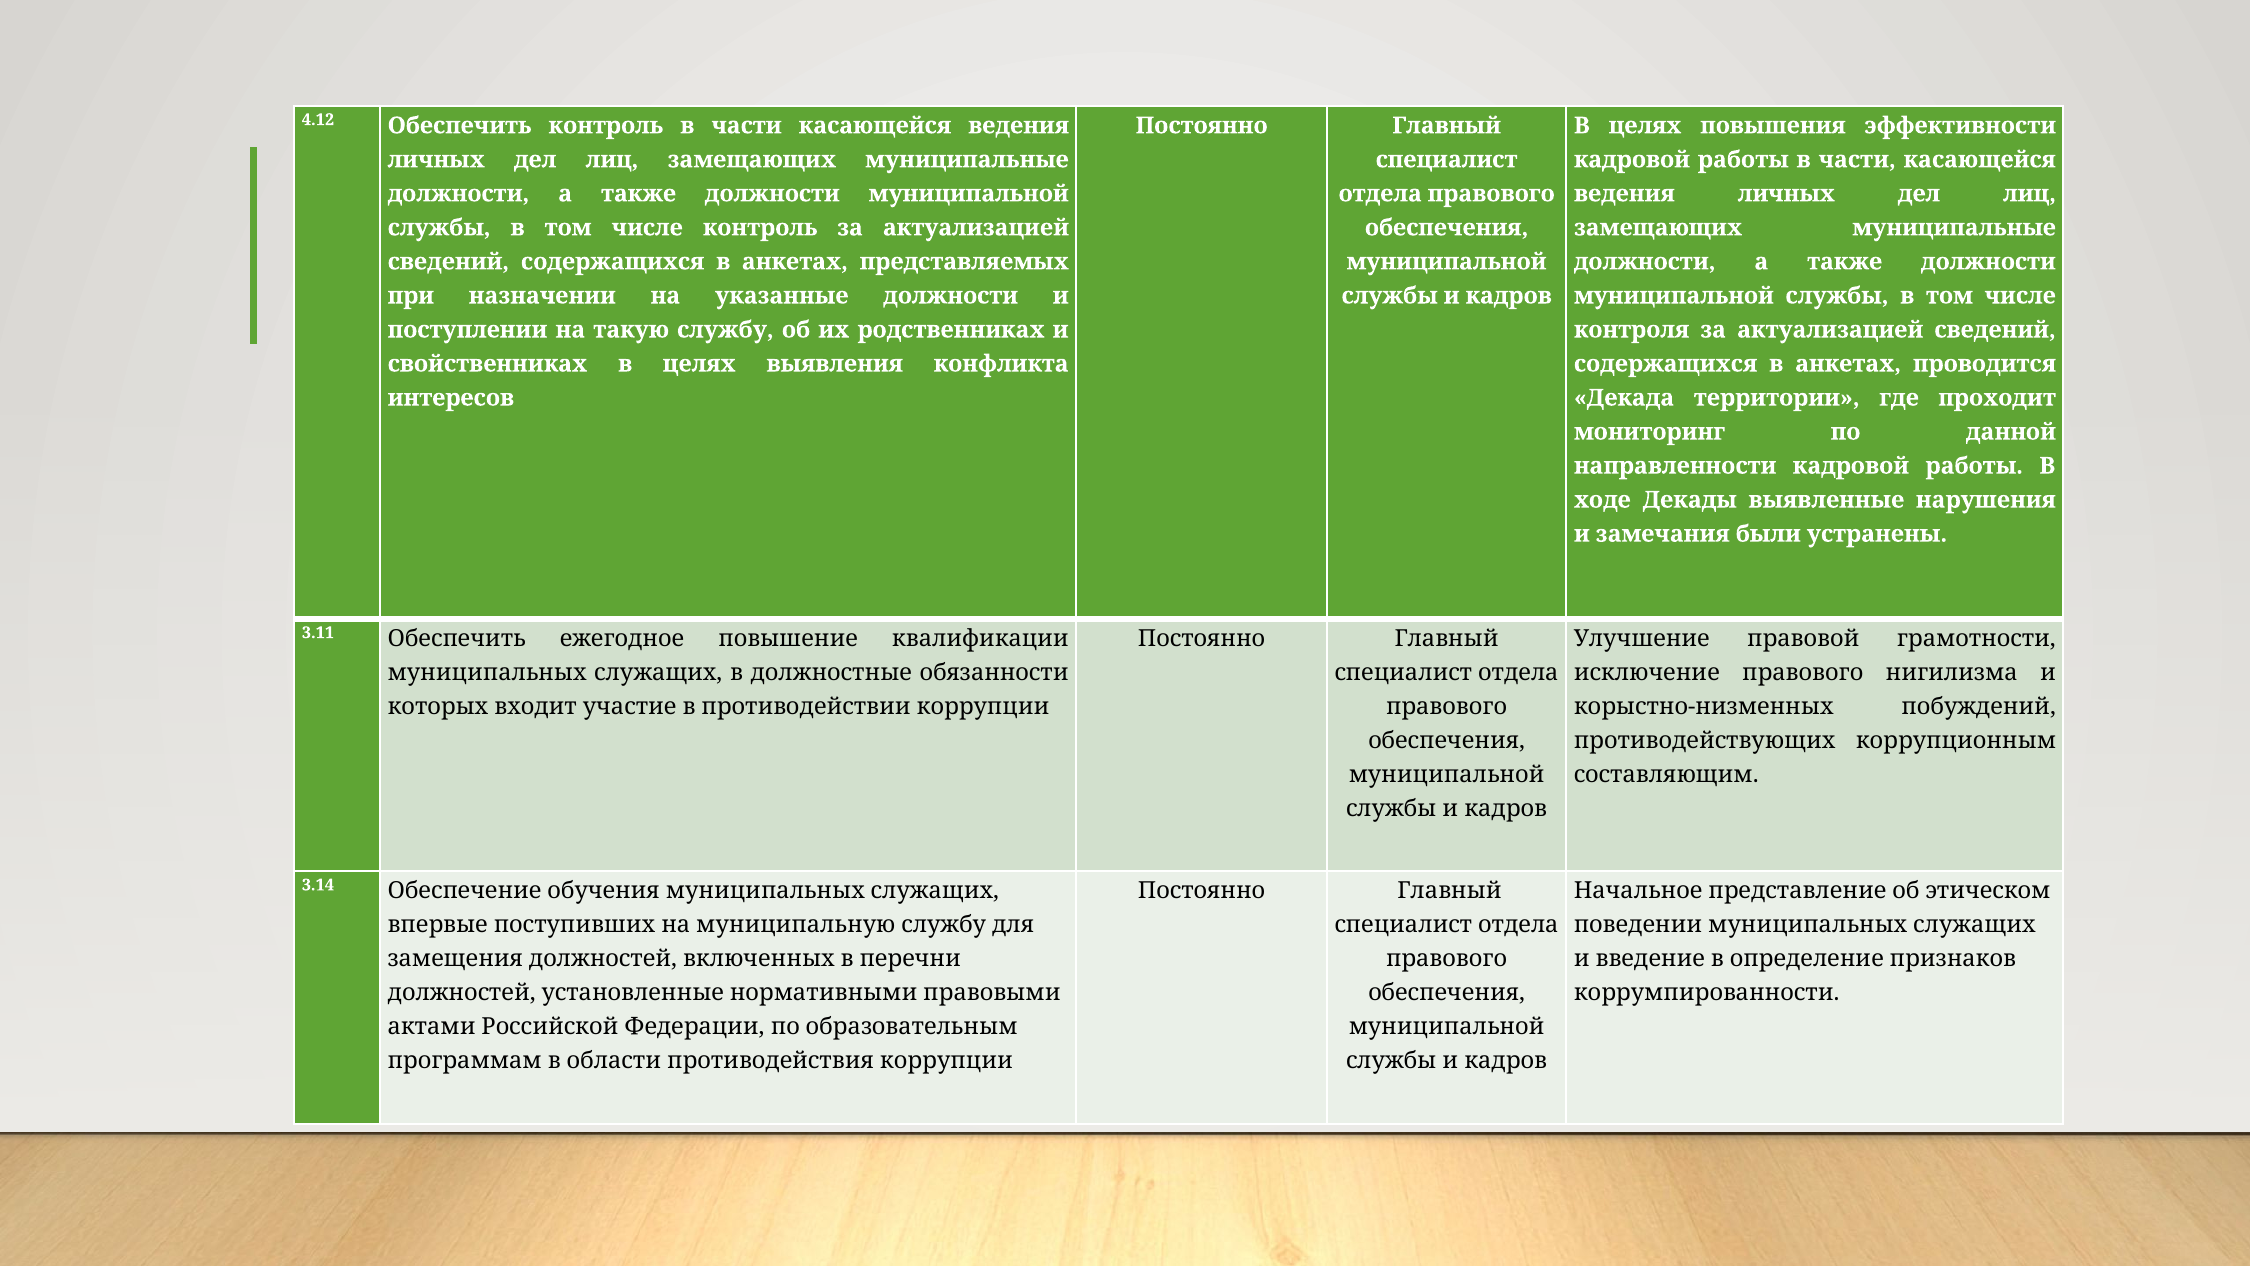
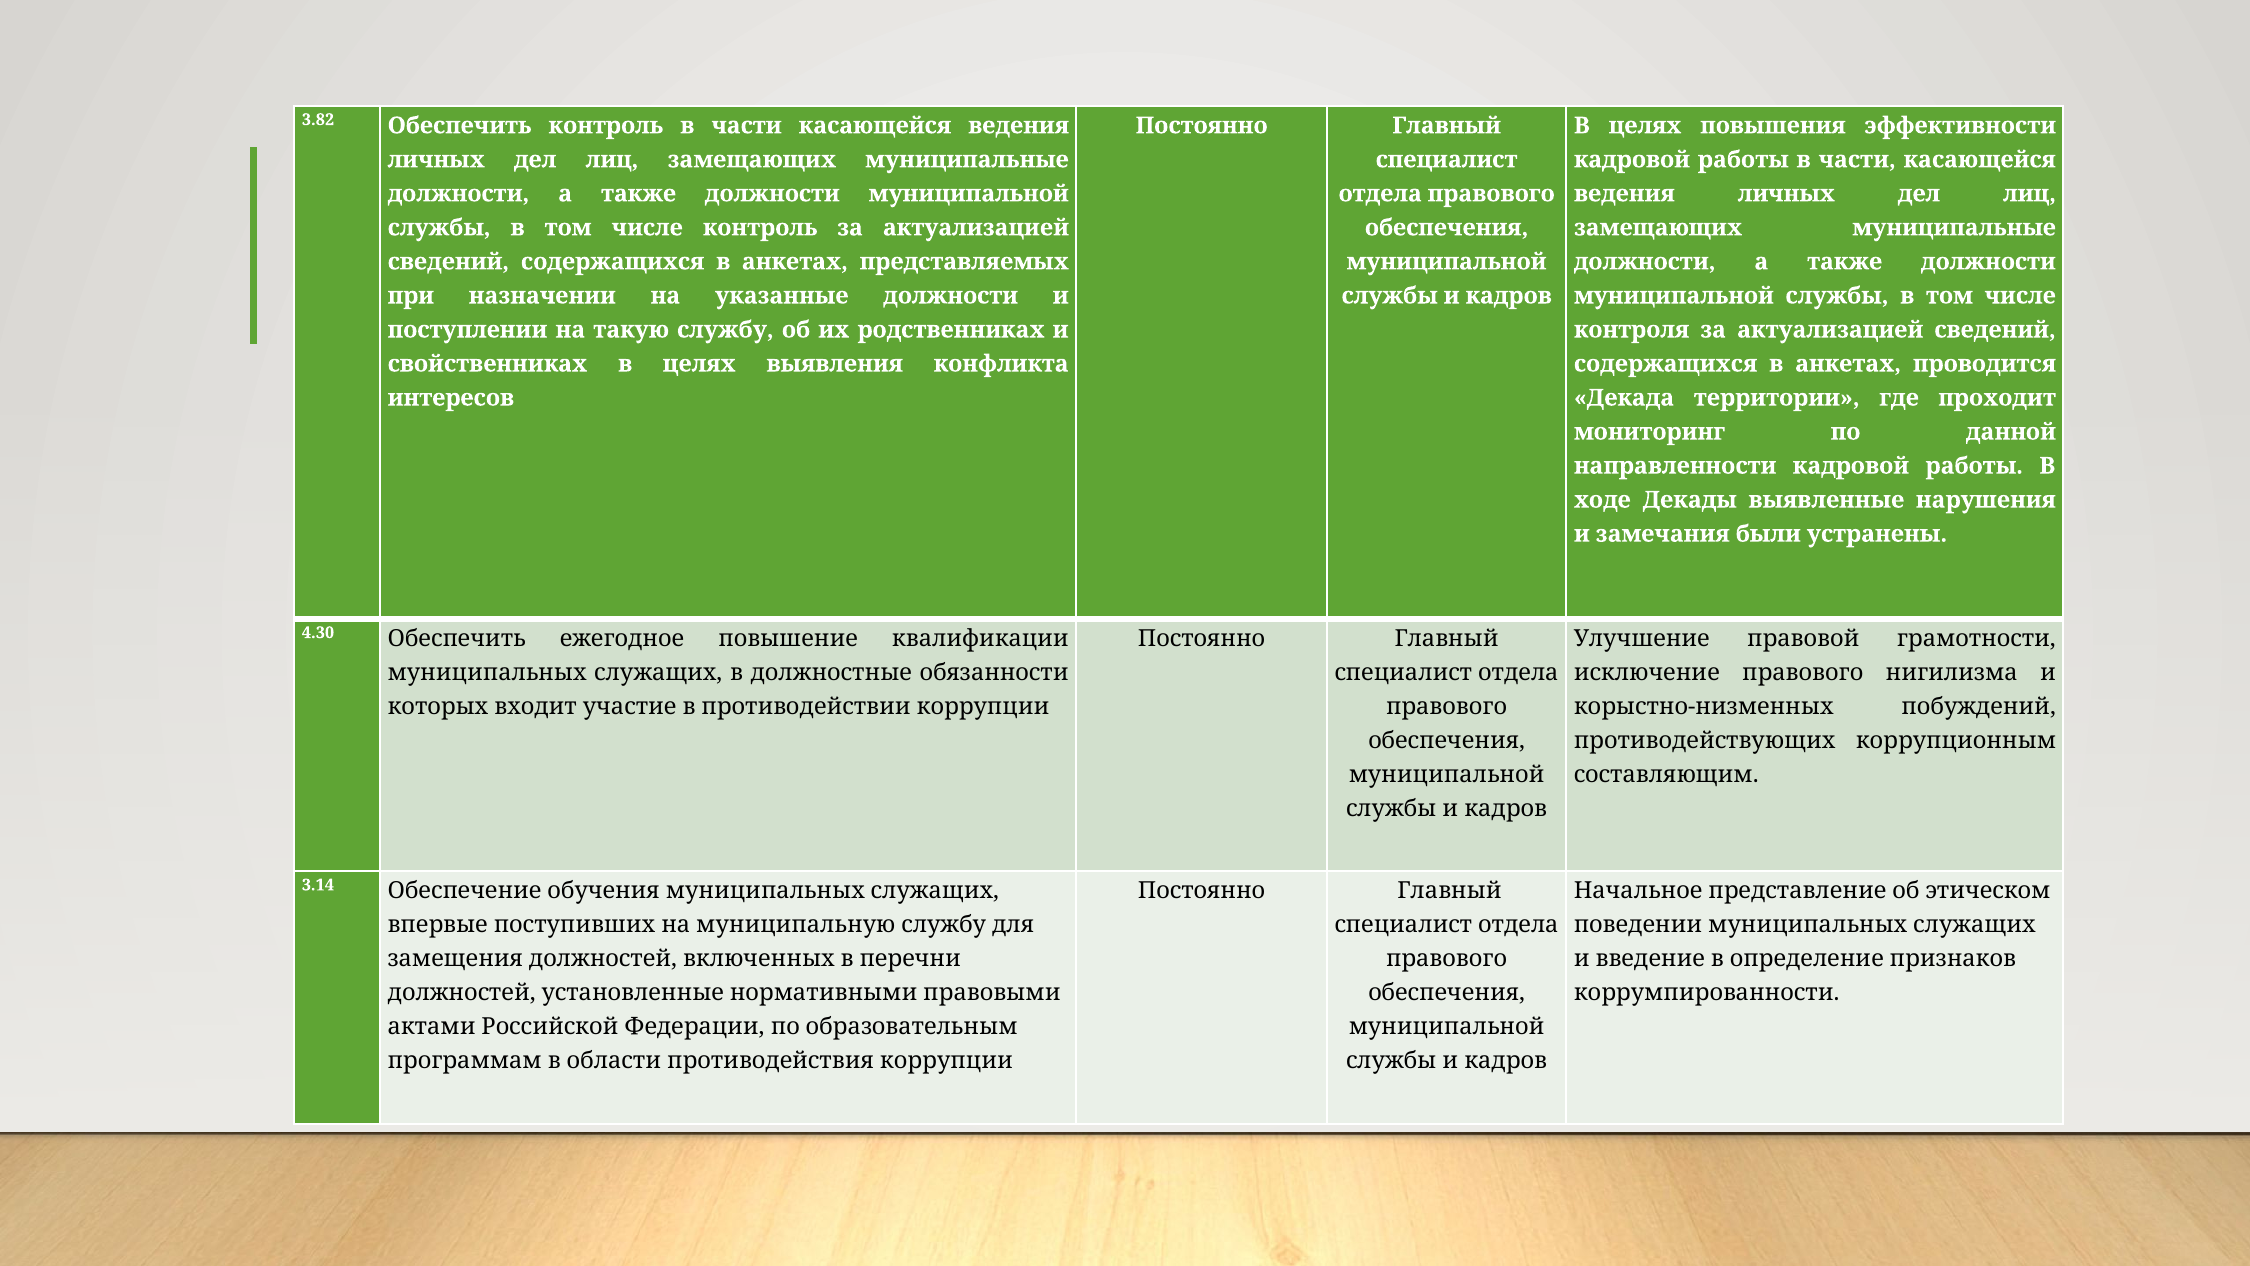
4.12: 4.12 -> 3.82
3.11: 3.11 -> 4.30
